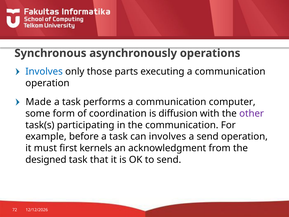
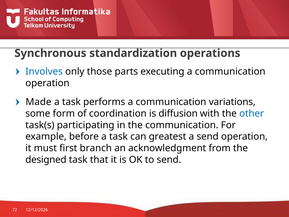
asynchronously: asynchronously -> standardization
computer: computer -> variations
other colour: purple -> blue
can involves: involves -> greatest
kernels: kernels -> branch
